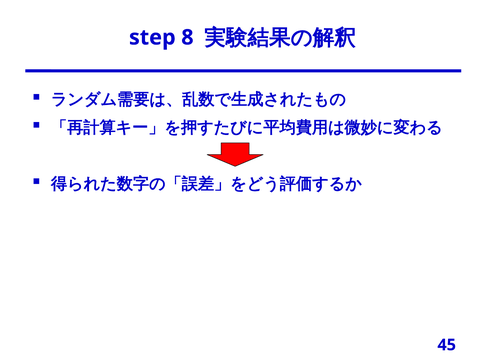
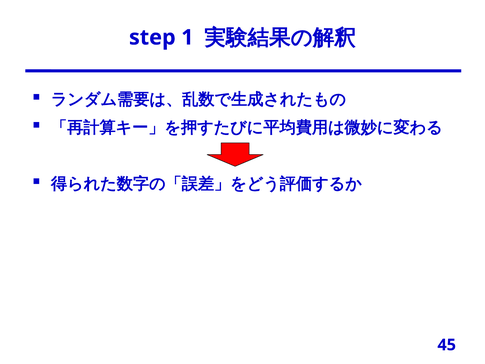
8: 8 -> 1
